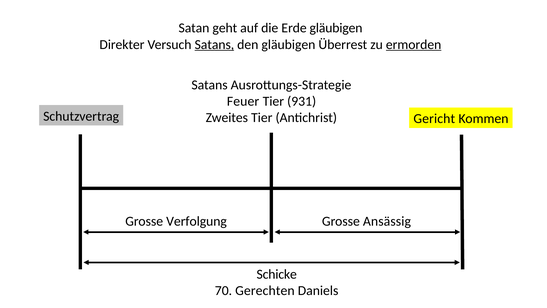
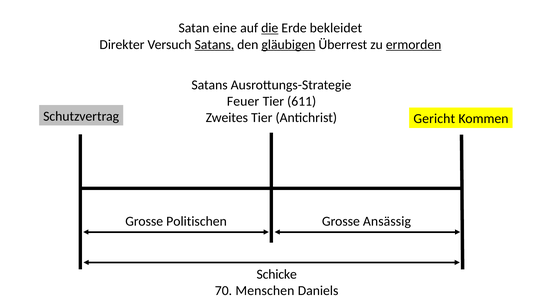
geht: geht -> eine
die underline: none -> present
Erde gläubigen: gläubigen -> bekleidet
gläubigen at (288, 44) underline: none -> present
931: 931 -> 611
Verfolgung: Verfolgung -> Politischen
Gerechten: Gerechten -> Menschen
